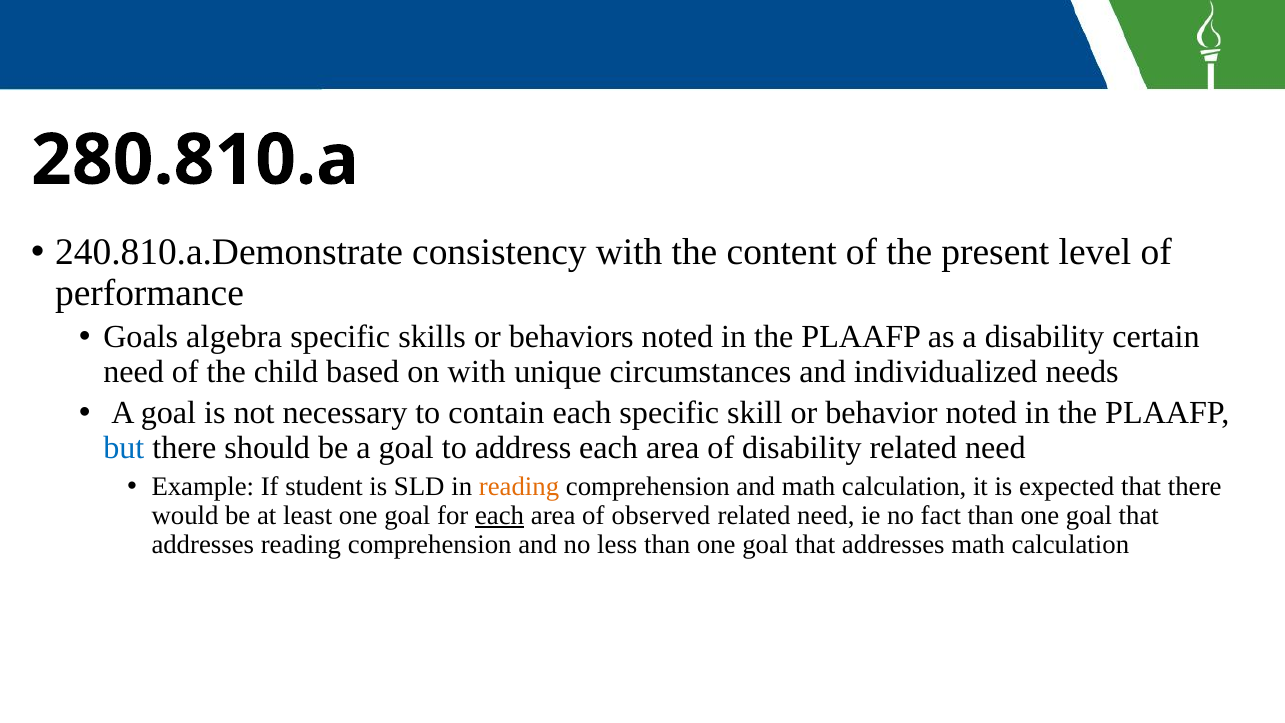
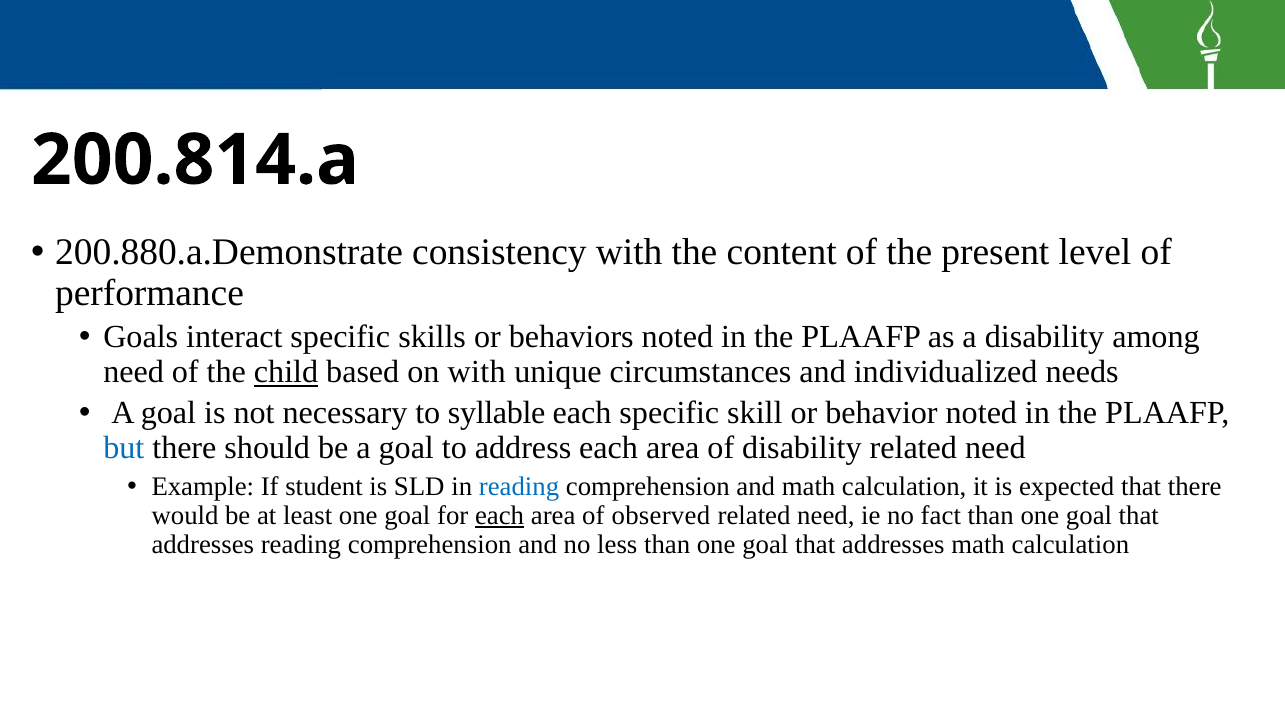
280.810.a: 280.810.a -> 200.814.a
240.810.a.Demonstrate: 240.810.a.Demonstrate -> 200.880.a.Demonstrate
algebra: algebra -> interact
certain: certain -> among
child underline: none -> present
contain: contain -> syllable
reading at (519, 486) colour: orange -> blue
